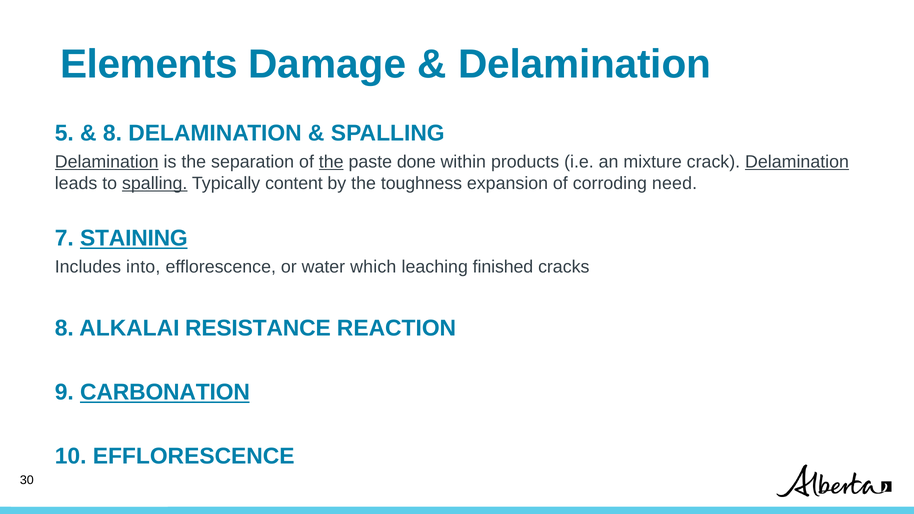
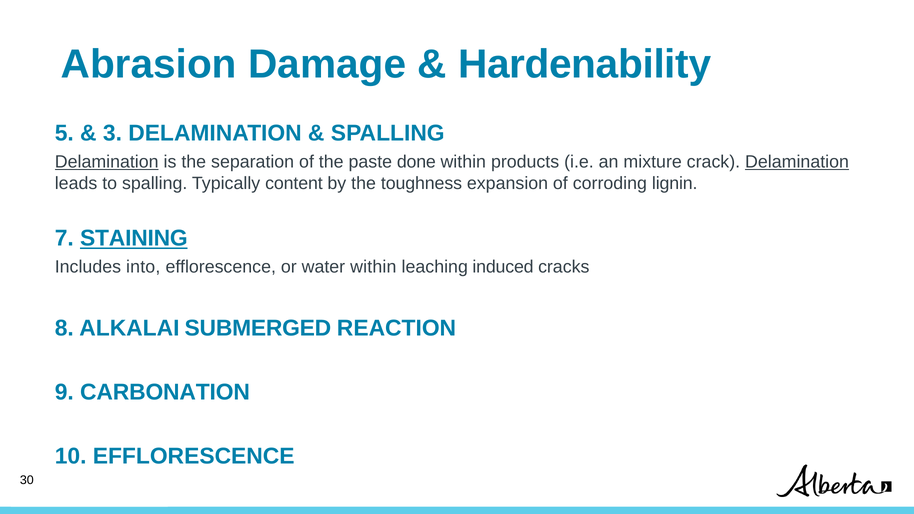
Elements: Elements -> Abrasion
Delamination at (585, 65): Delamination -> Hardenability
8 at (112, 133): 8 -> 3
the at (331, 162) underline: present -> none
spalling at (155, 183) underline: present -> none
need: need -> lignin
water which: which -> within
finished: finished -> induced
RESISTANCE: RESISTANCE -> SUBMERGED
CARBONATION underline: present -> none
